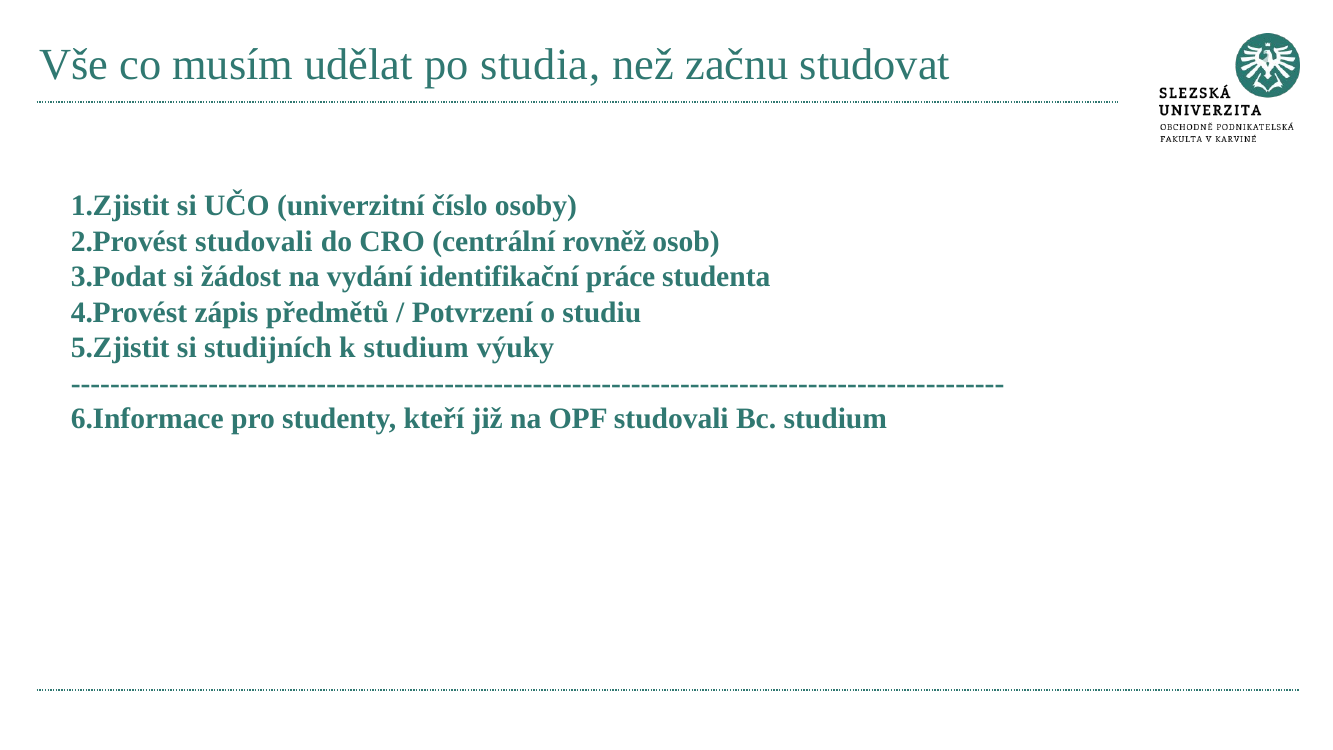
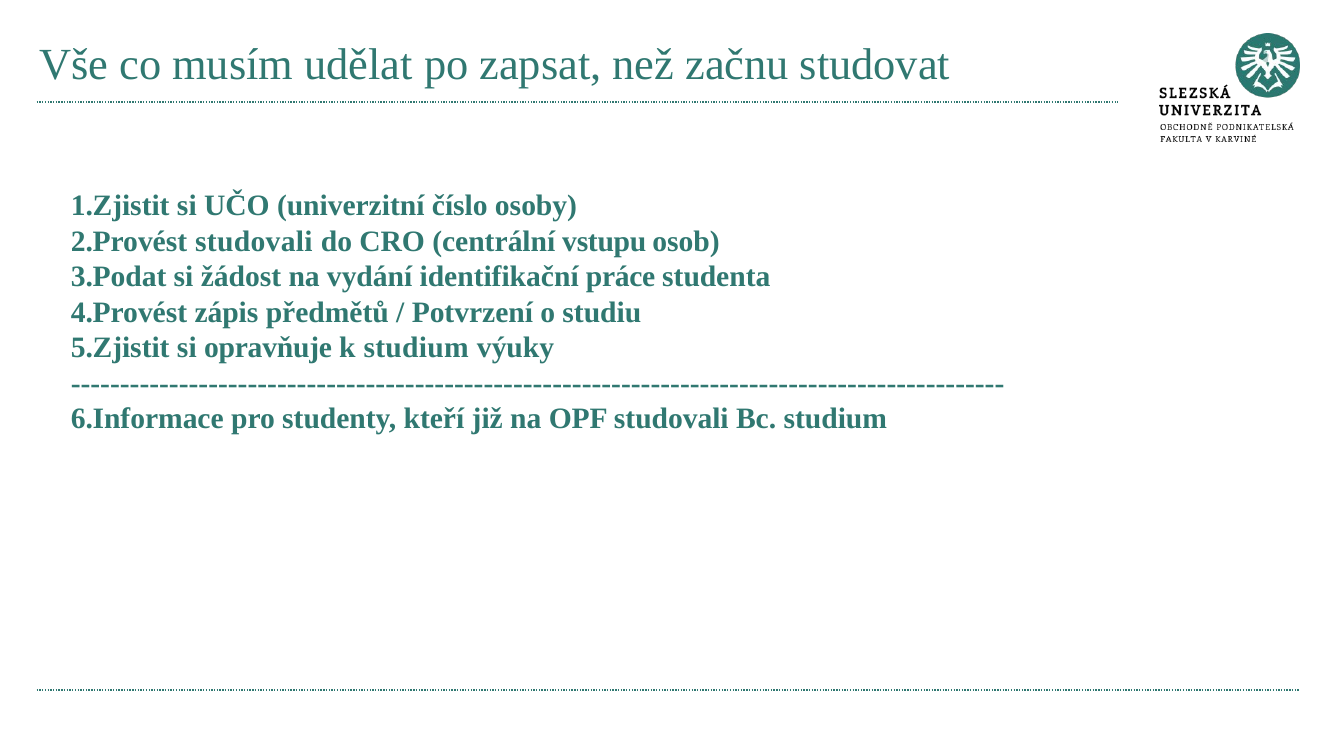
studia: studia -> zapsat
rovněž: rovněž -> vstupu
studijních: studijních -> opravňuje
